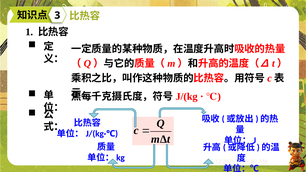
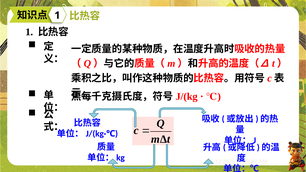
3 at (57, 15): 3 -> 1
